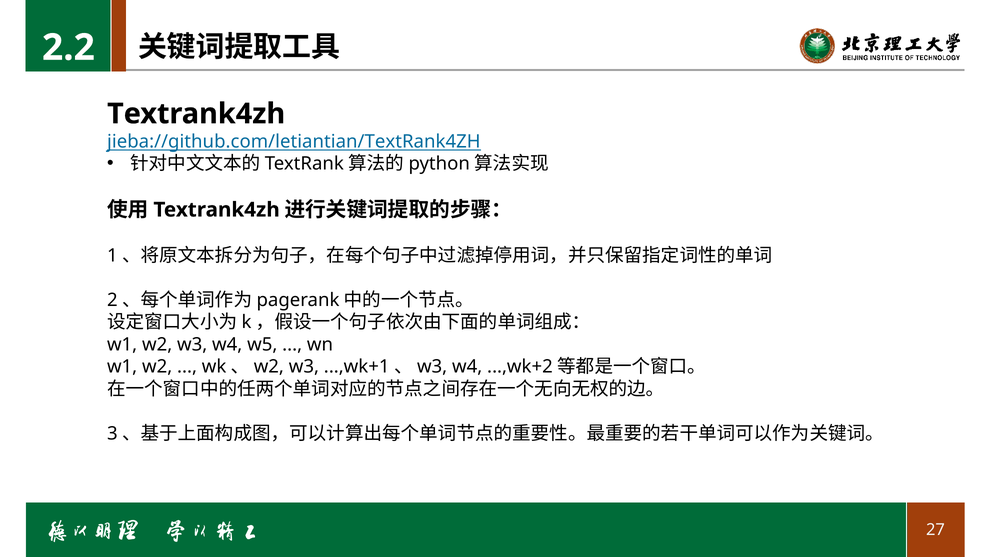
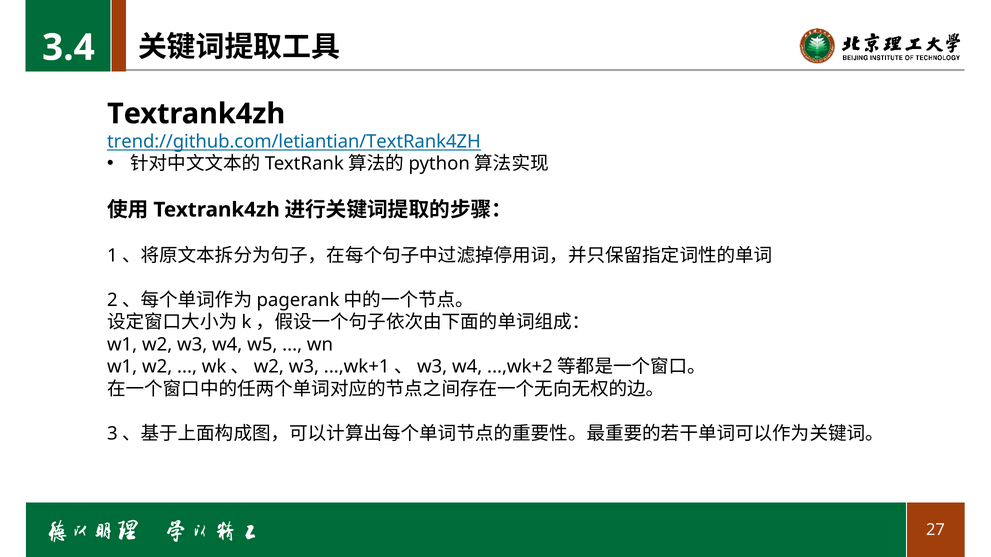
2.2: 2.2 -> 3.4
jieba://github.com/letiantian/TextRank4ZH: jieba://github.com/letiantian/TextRank4ZH -> trend://github.com/letiantian/TextRank4ZH
